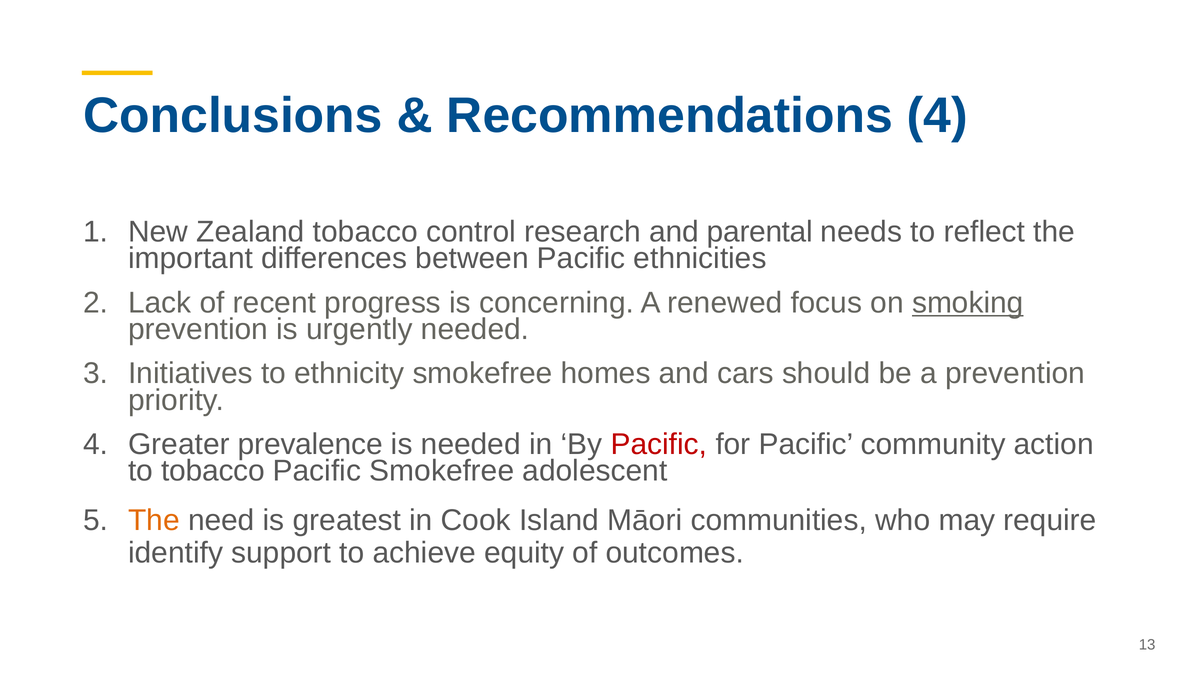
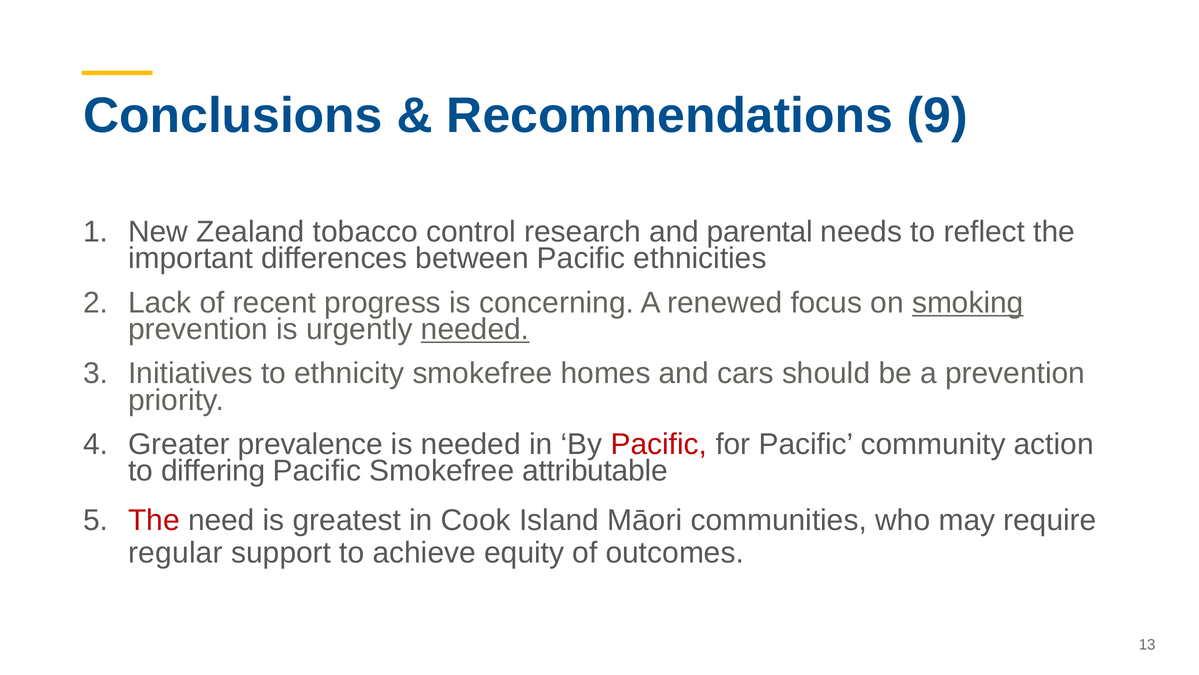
Recommendations 4: 4 -> 9
needed at (475, 329) underline: none -> present
to tobacco: tobacco -> differing
adolescent: adolescent -> attributable
The at (154, 520) colour: orange -> red
identify: identify -> regular
